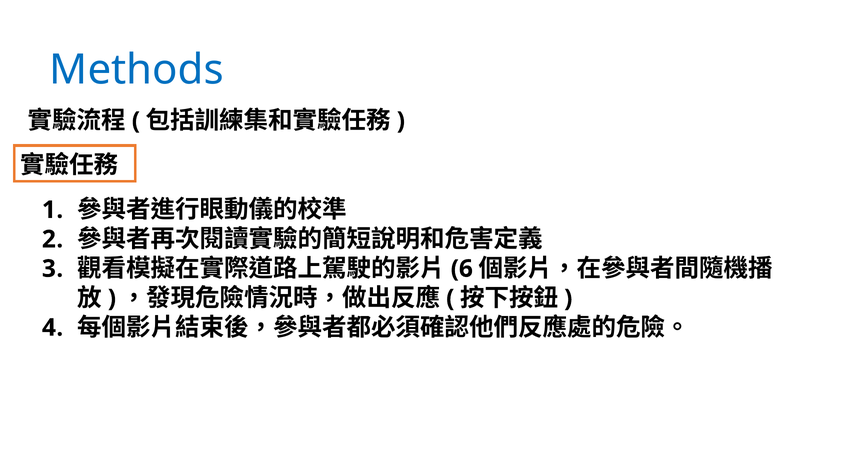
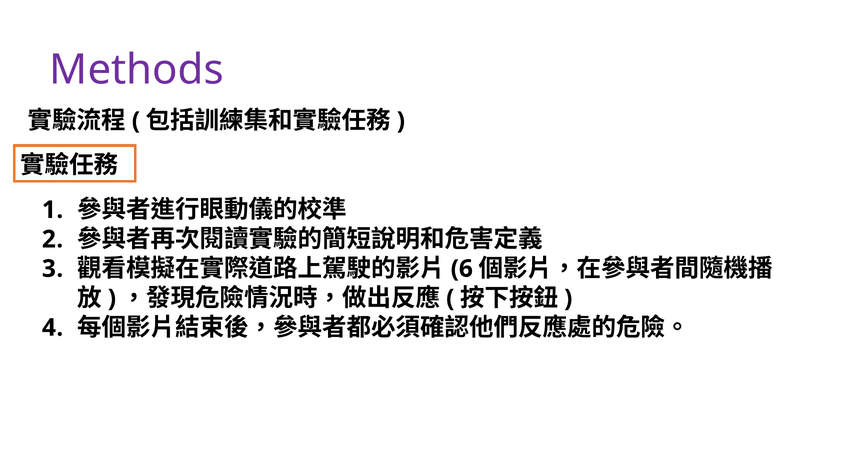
Methods colour: blue -> purple
